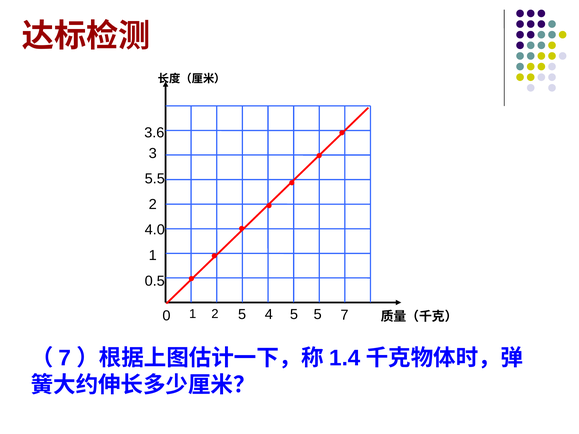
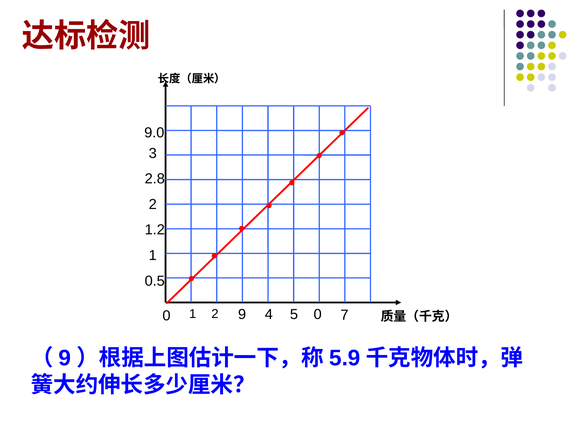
3.6: 3.6 -> 9.0
5.5: 5.5 -> 2.8
4.0: 4.0 -> 1.2
2 5: 5 -> 9
5 5: 5 -> 0
7 at (65, 358): 7 -> 9
1.4: 1.4 -> 5.9
